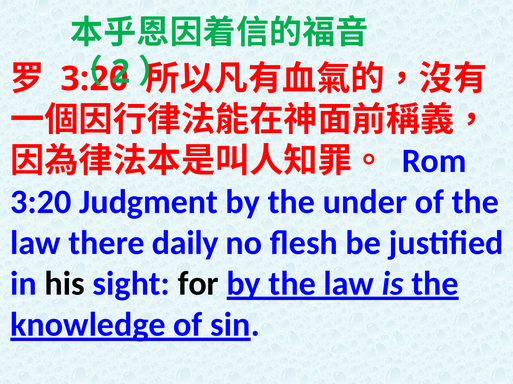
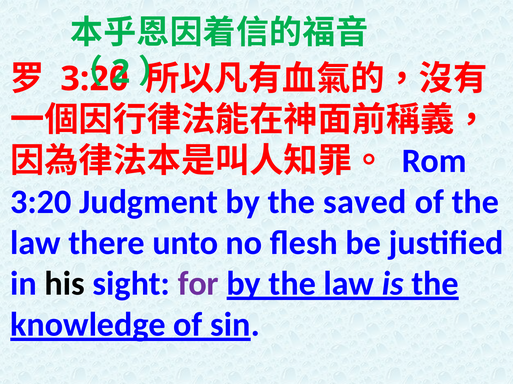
under: under -> saved
daily: daily -> unto
for colour: black -> purple
